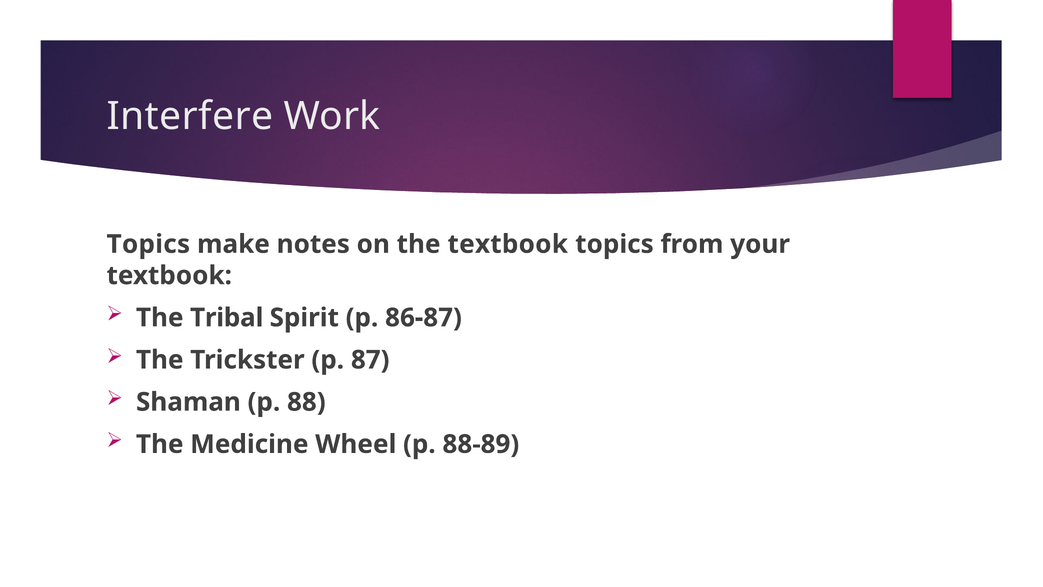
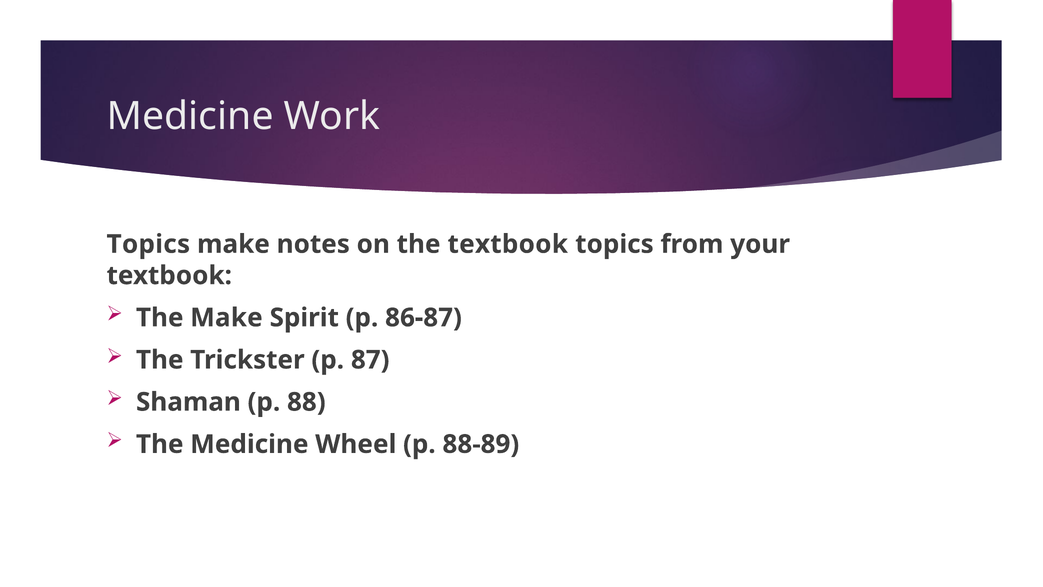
Interfere at (190, 116): Interfere -> Medicine
The Tribal: Tribal -> Make
